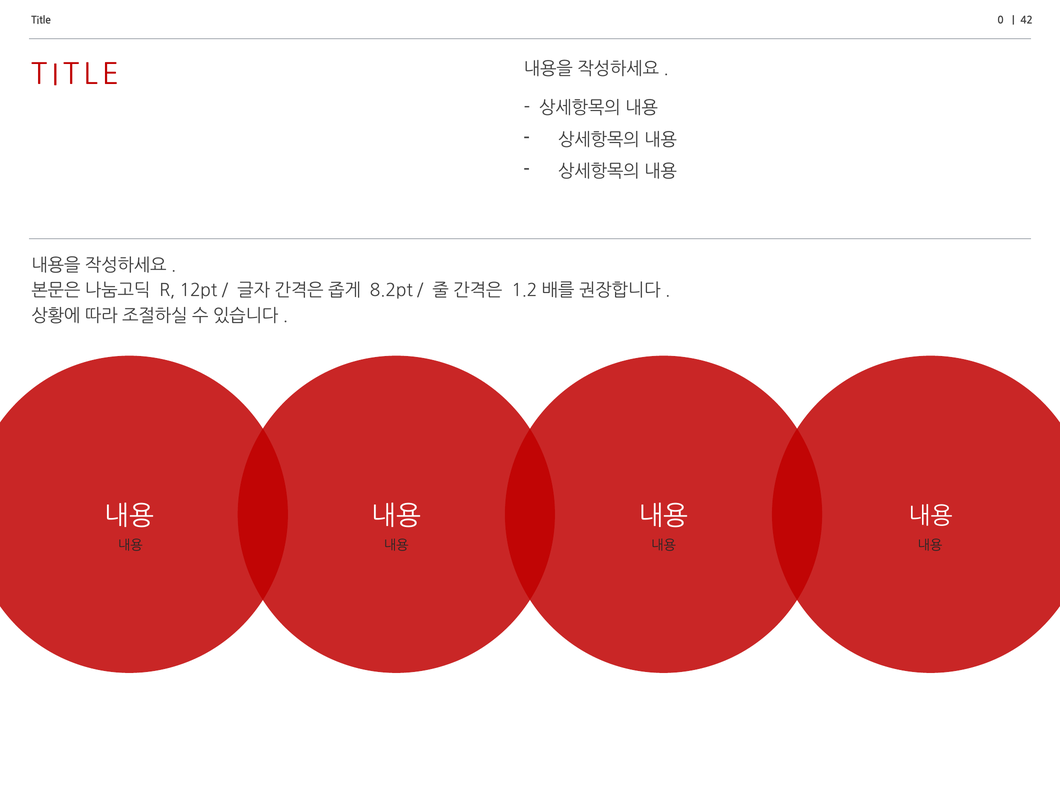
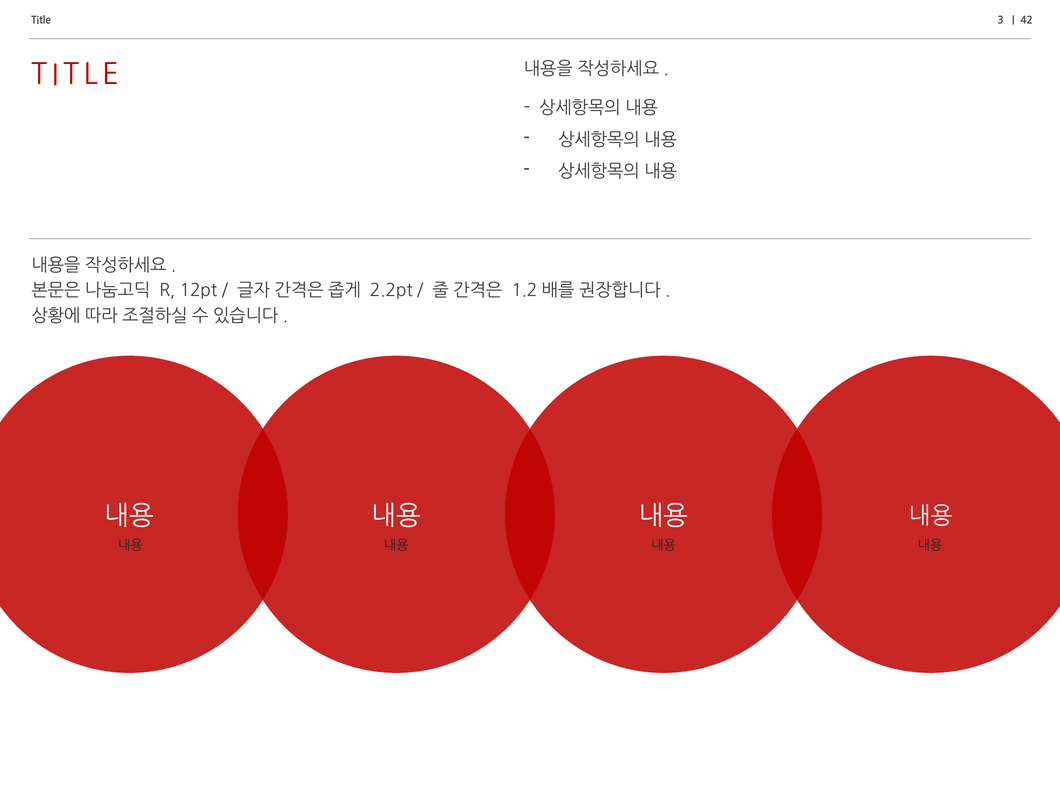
0: 0 -> 3
8.2pt: 8.2pt -> 2.2pt
